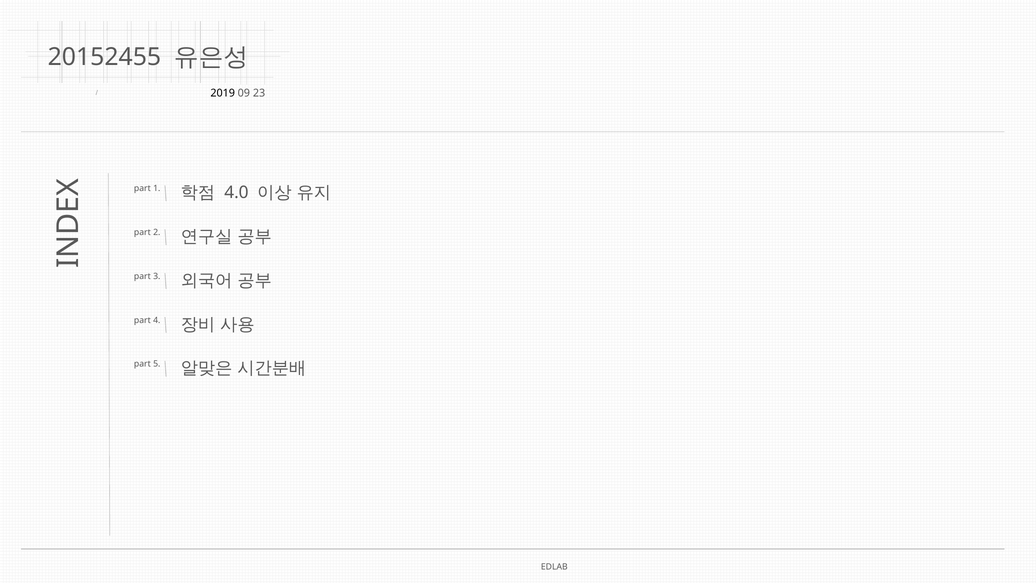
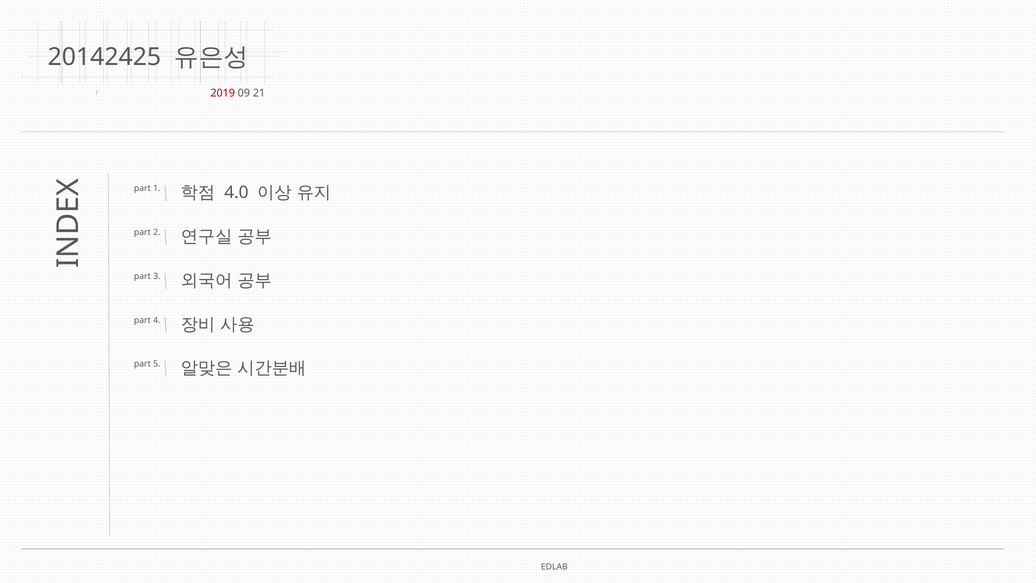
20152455: 20152455 -> 20142425
2019 colour: black -> red
23: 23 -> 21
